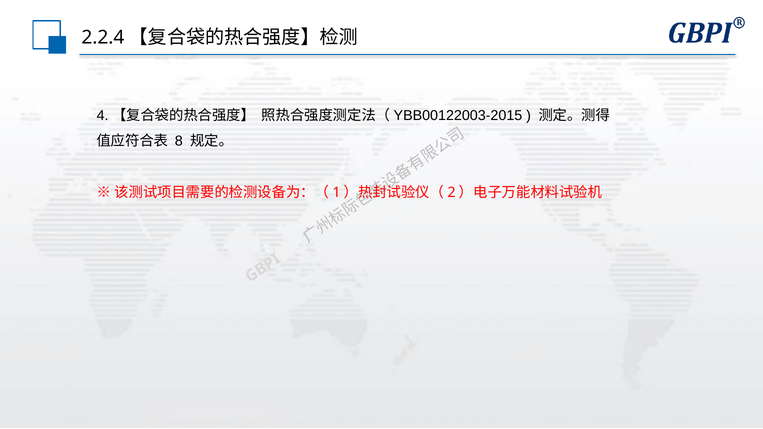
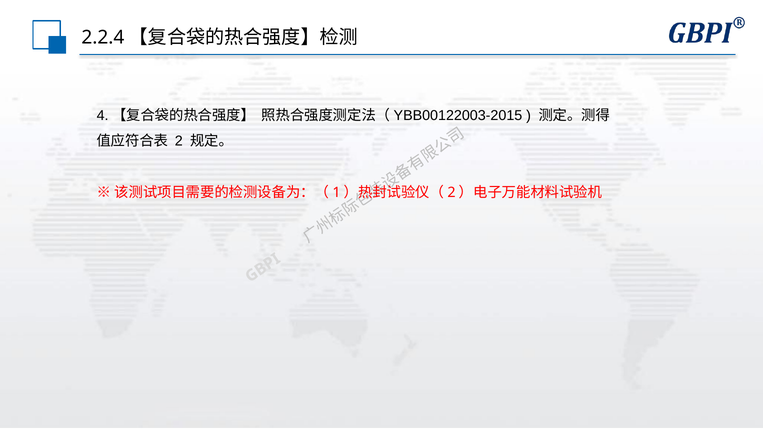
8: 8 -> 2
